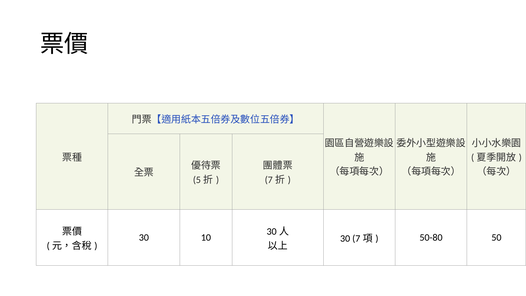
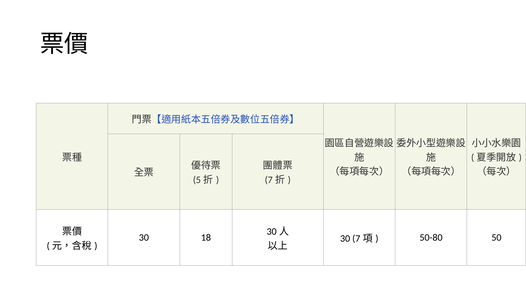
10: 10 -> 18
